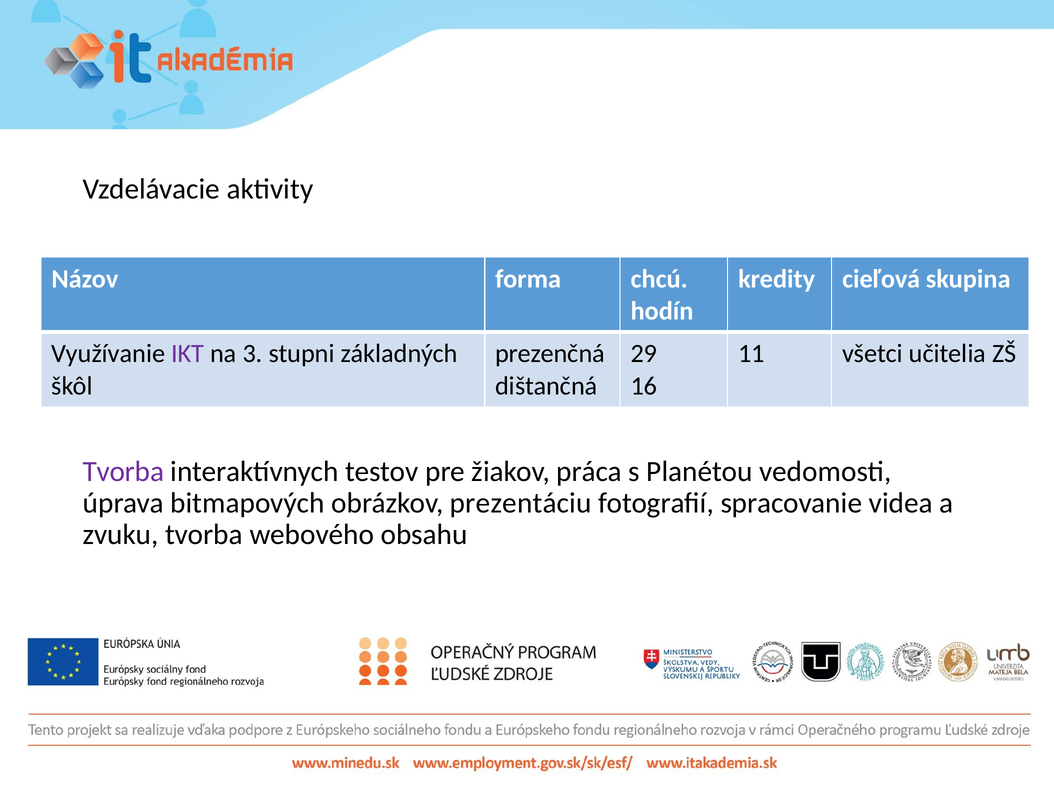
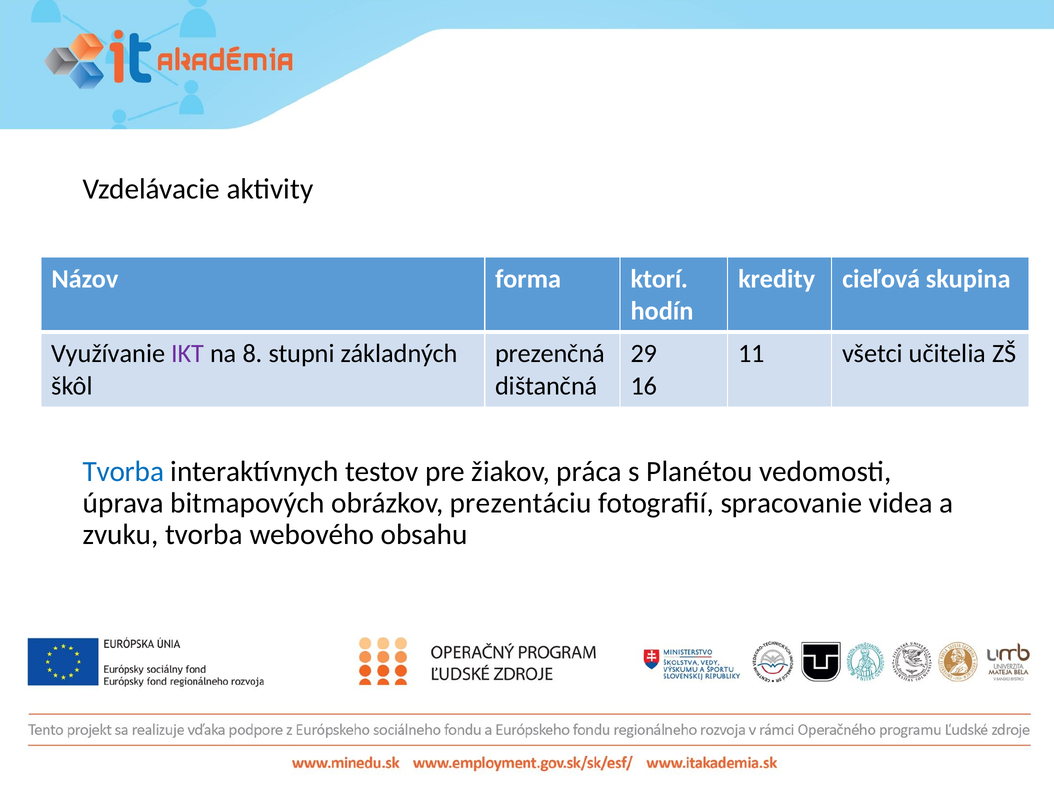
chcú: chcú -> ktorí
3: 3 -> 8
Tvorba at (123, 471) colour: purple -> blue
